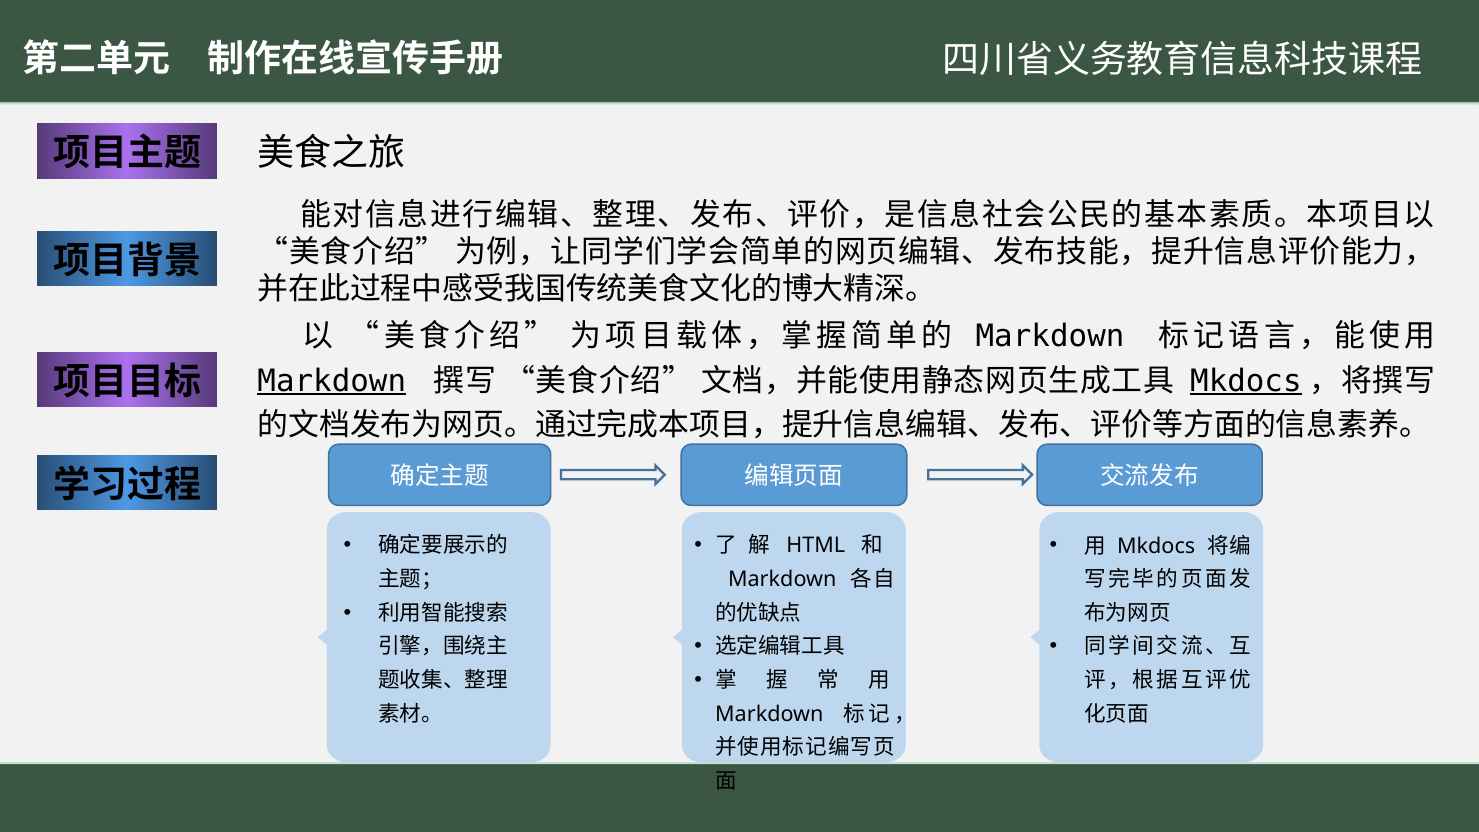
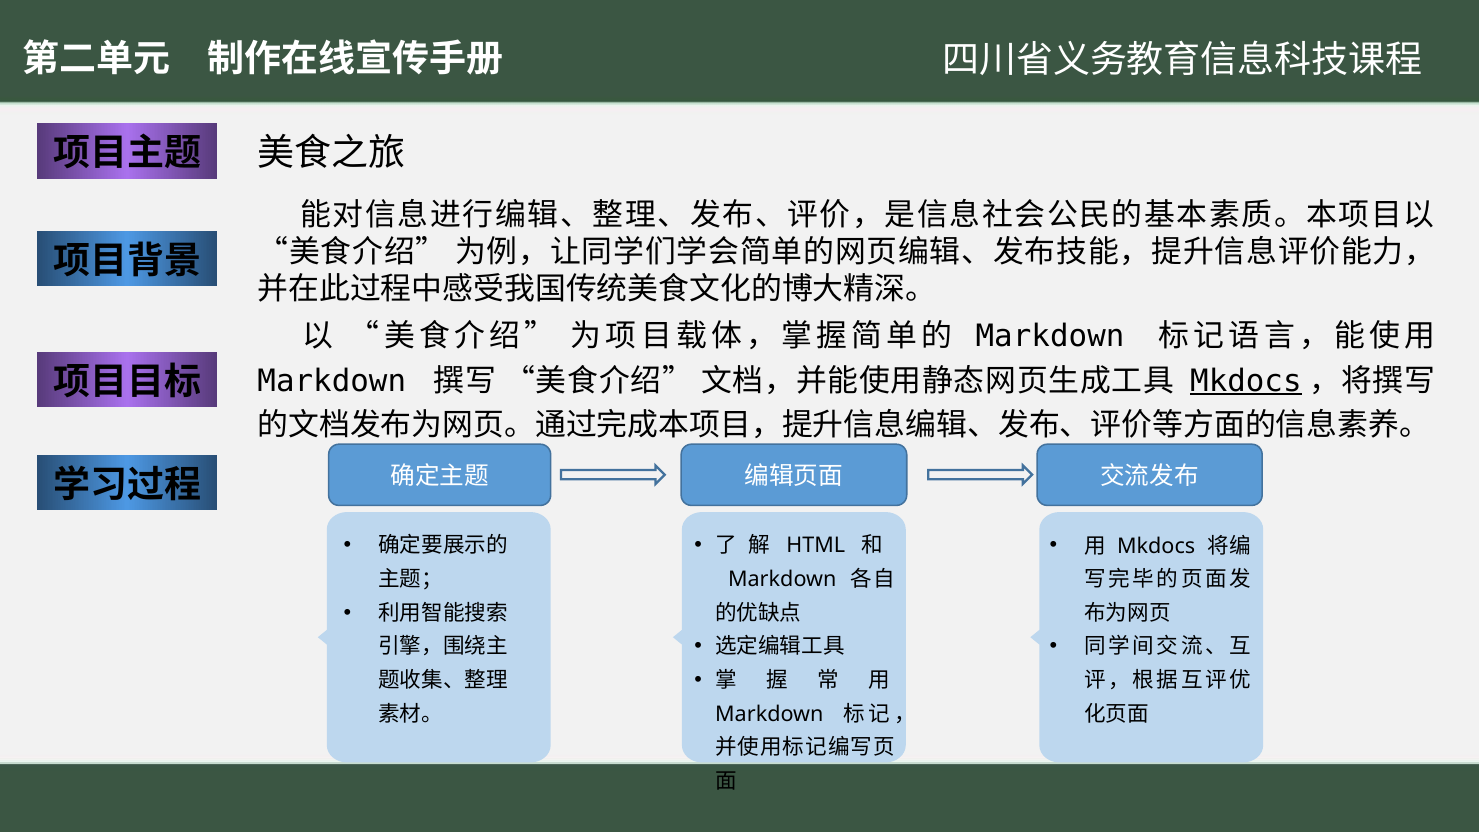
Markdown at (332, 381) underline: present -> none
